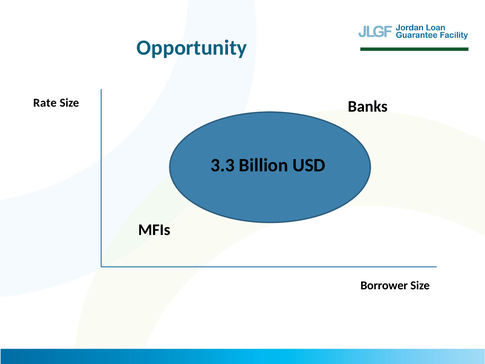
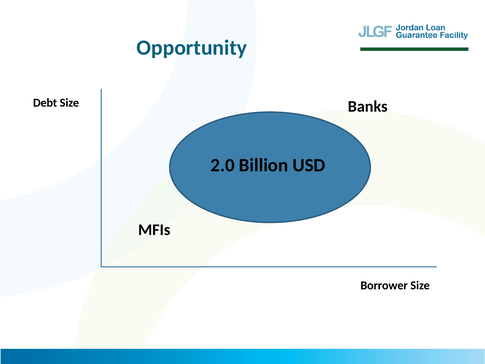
Rate: Rate -> Debt
3.3: 3.3 -> 2.0
